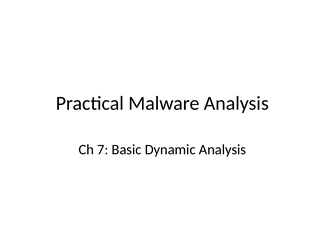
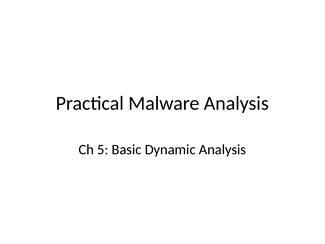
7: 7 -> 5
